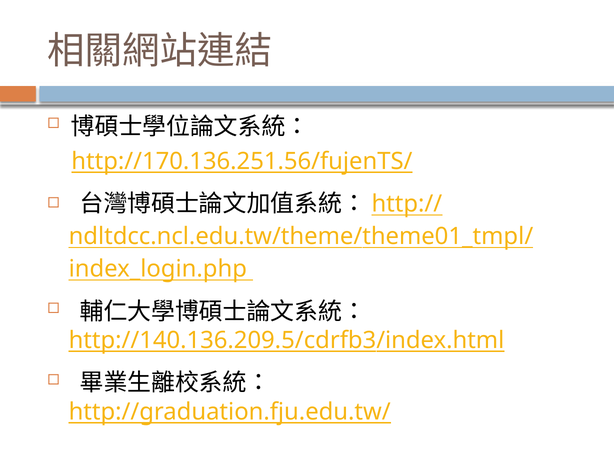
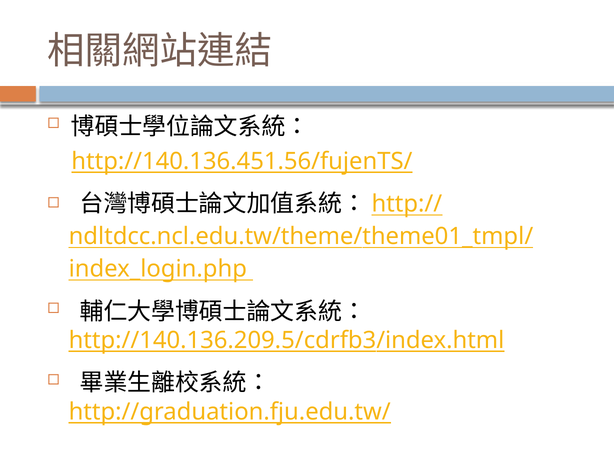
http://170.136.251.56/fujenTS/: http://170.136.251.56/fujenTS/ -> http://140.136.451.56/fujenTS/
